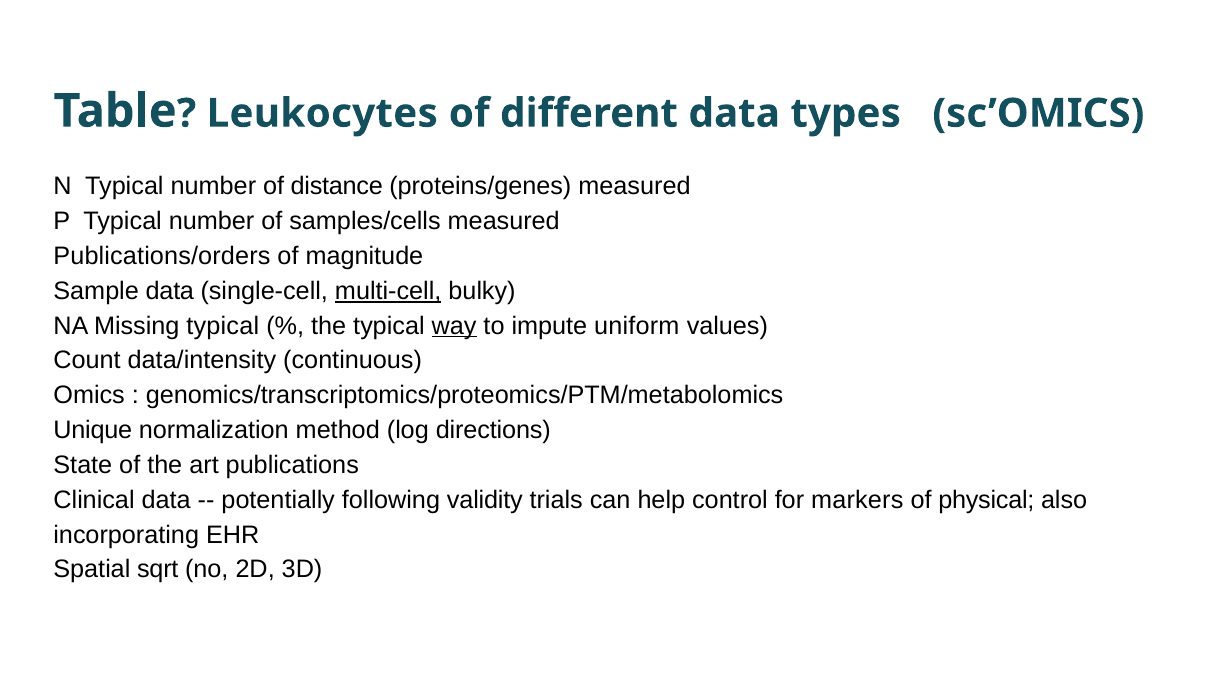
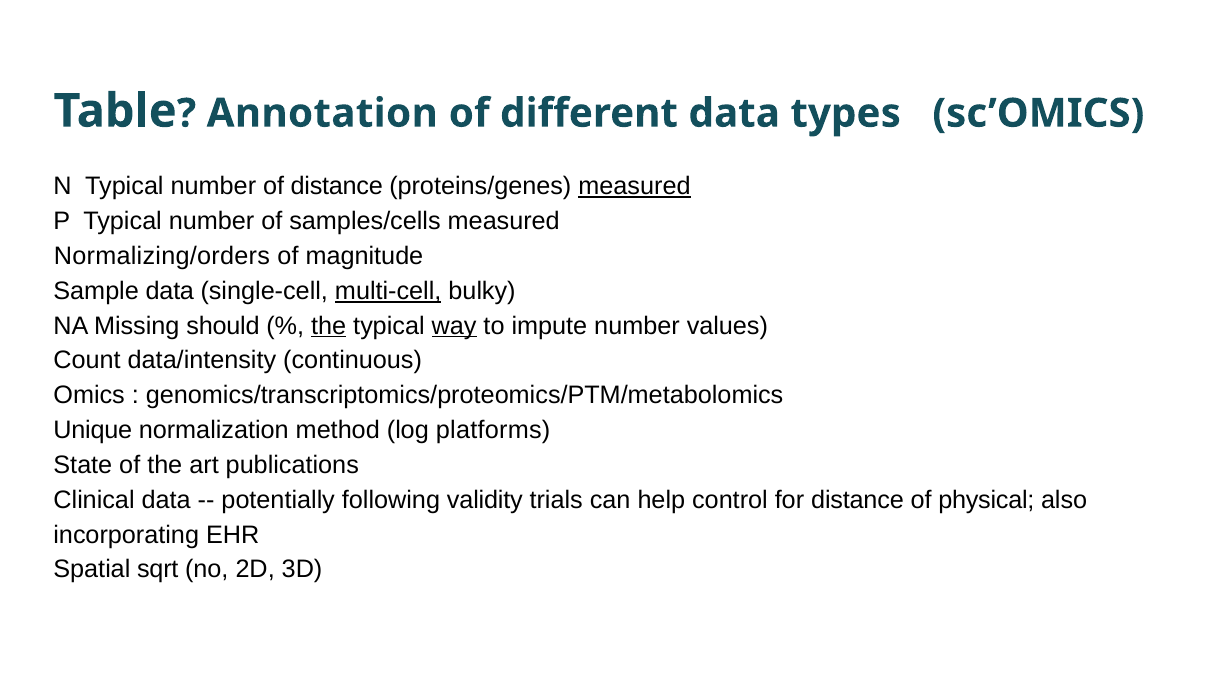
Leukocytes: Leukocytes -> Annotation
measured at (634, 186) underline: none -> present
Publications/orders: Publications/orders -> Normalizing/orders
Missing typical: typical -> should
the at (329, 326) underline: none -> present
impute uniform: uniform -> number
directions: directions -> platforms
for markers: markers -> distance
